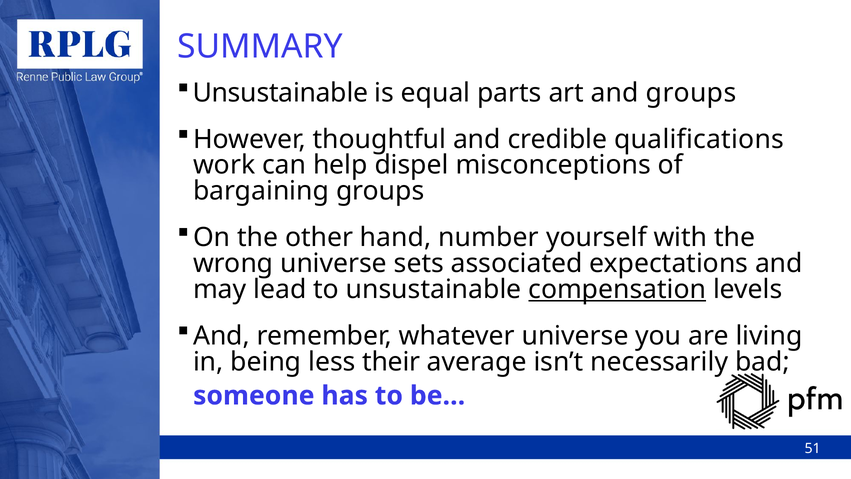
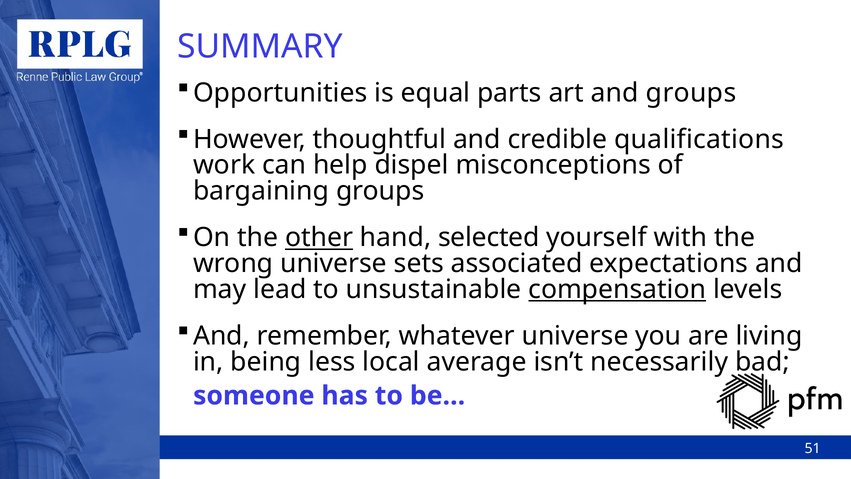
Unsustainable at (280, 93): Unsustainable -> Opportunities
other underline: none -> present
number: number -> selected
their: their -> local
